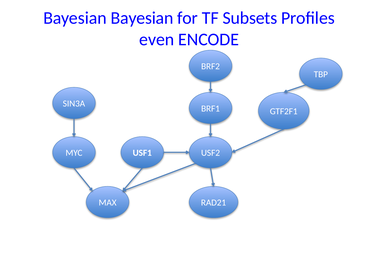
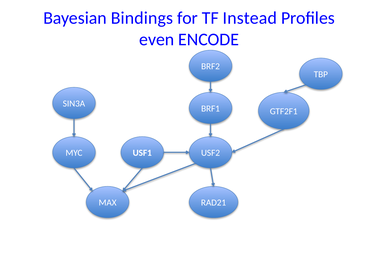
Bayesian Bayesian: Bayesian -> Bindings
Subsets: Subsets -> Instead
